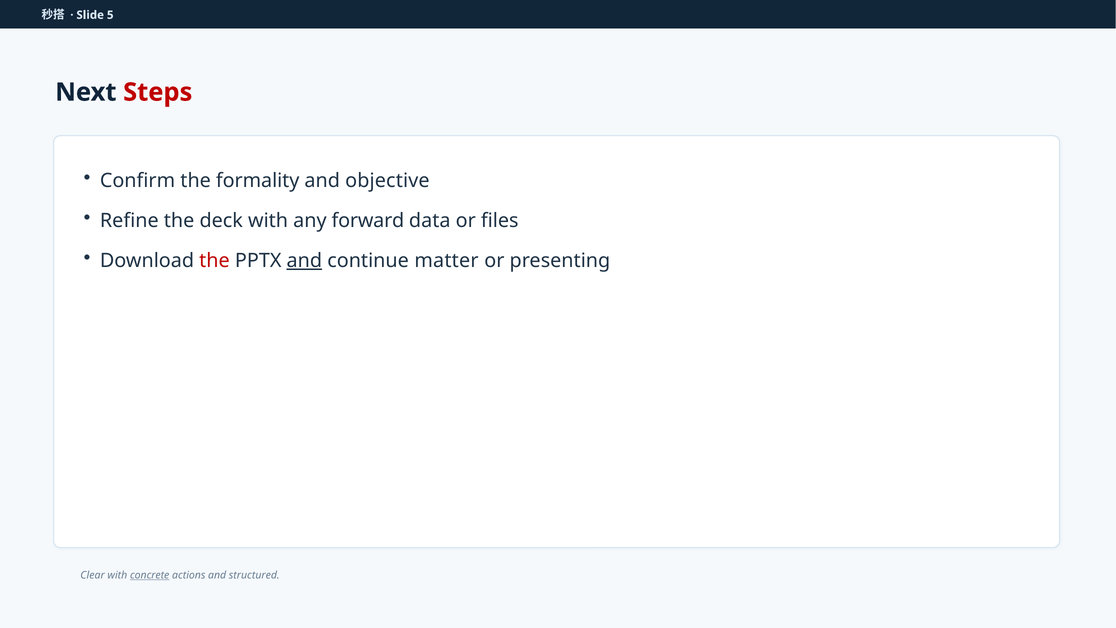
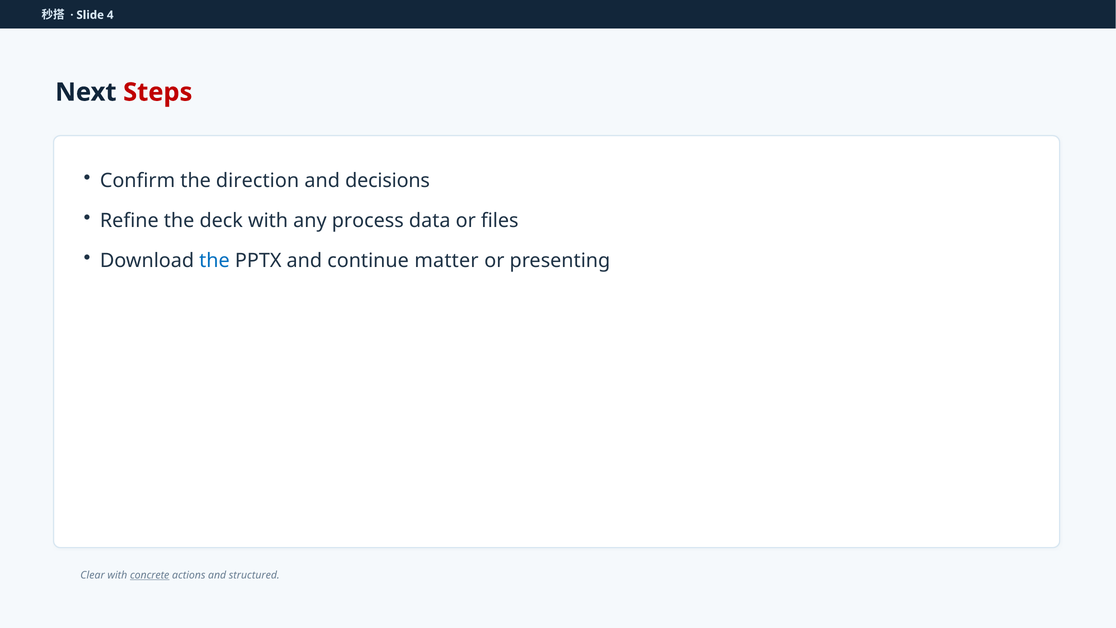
5: 5 -> 4
formality: formality -> direction
objective: objective -> decisions
forward: forward -> process
the at (214, 261) colour: red -> blue
and at (304, 261) underline: present -> none
